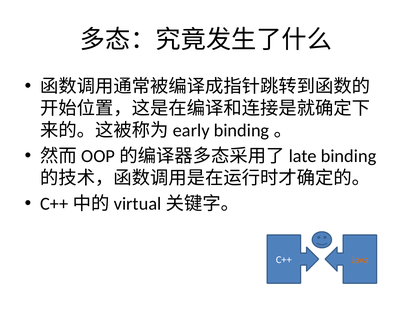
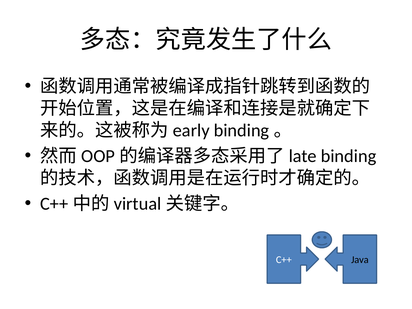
Java colour: orange -> black
